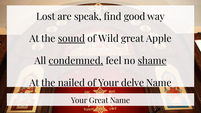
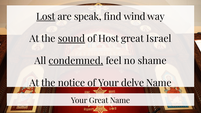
Lost underline: none -> present
good: good -> wind
Wild: Wild -> Host
Apple: Apple -> Israel
shame underline: present -> none
nailed: nailed -> notice
